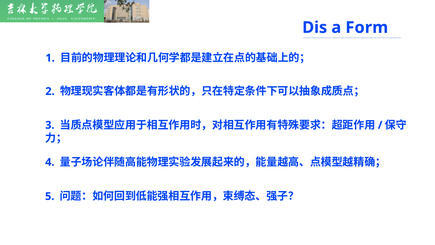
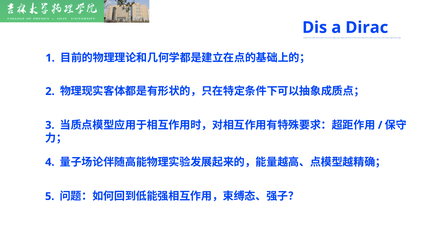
Form: Form -> Dirac
